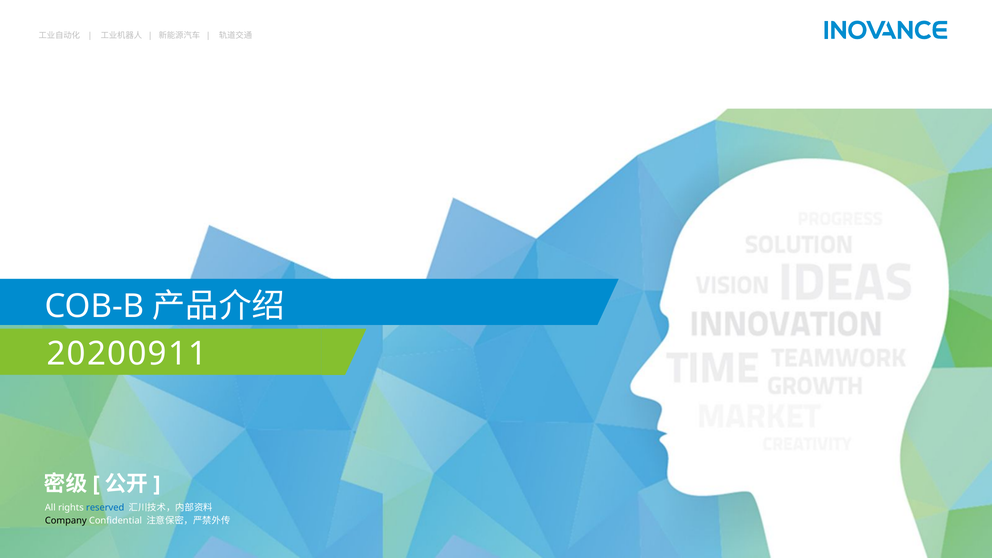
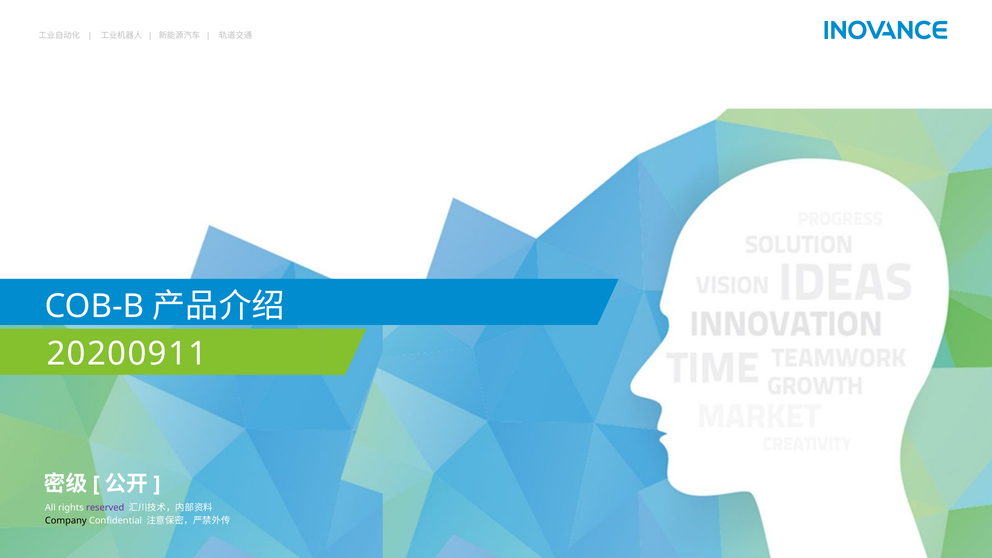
reserved colour: blue -> purple
